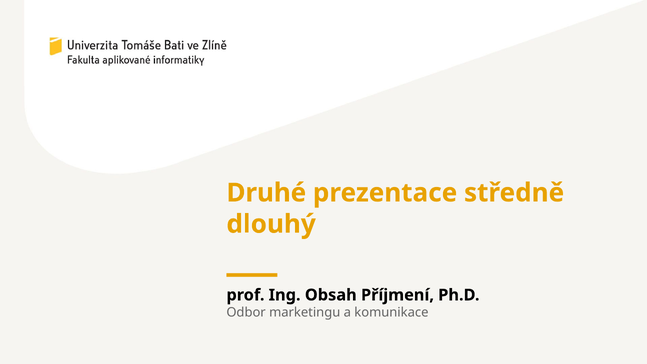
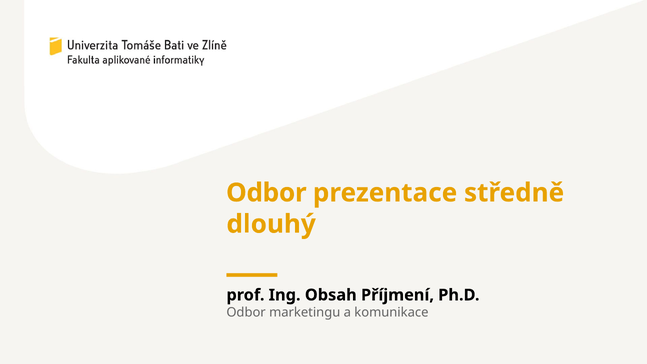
Druhé at (266, 193): Druhé -> Odbor
